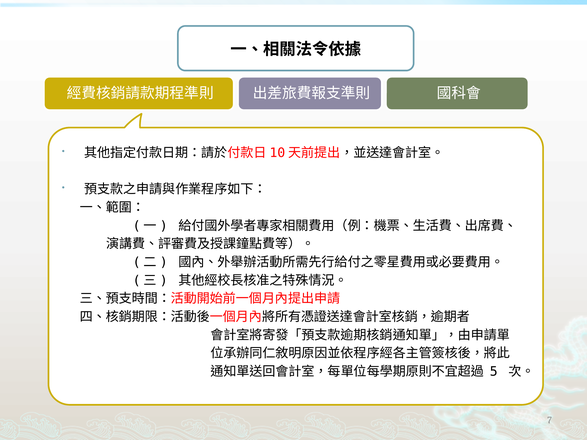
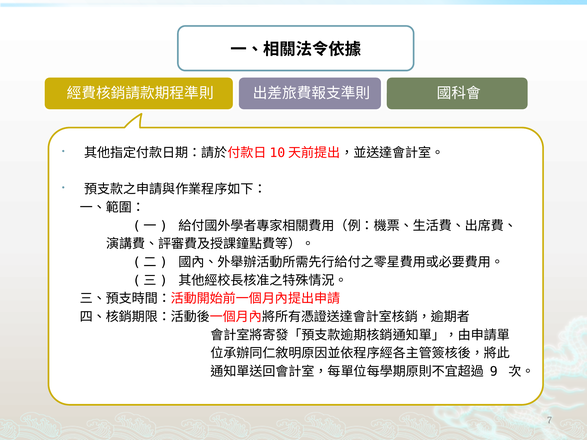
5: 5 -> 9
